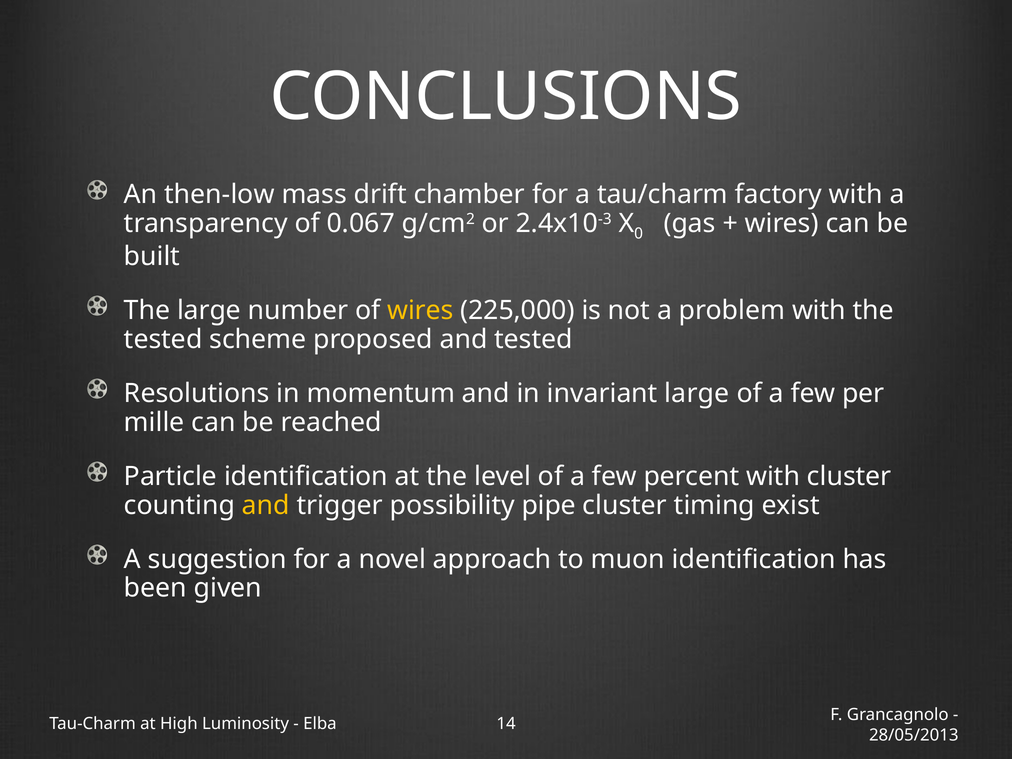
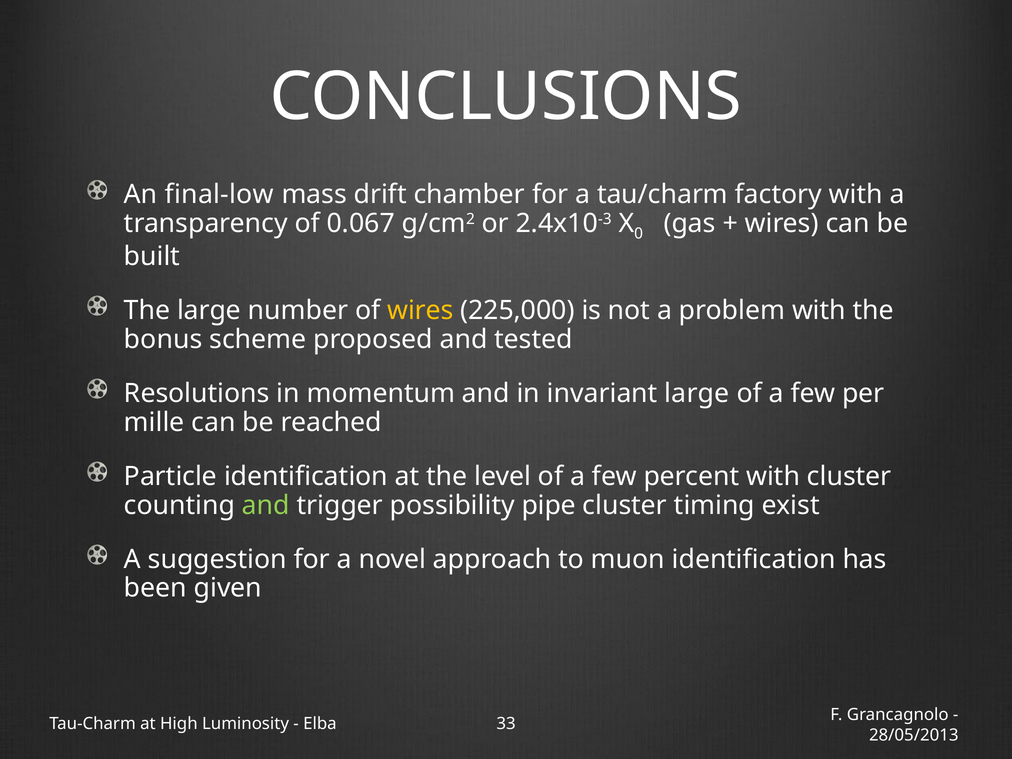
then-low: then-low -> final-low
tested at (163, 339): tested -> bonus
and at (266, 505) colour: yellow -> light green
14: 14 -> 33
